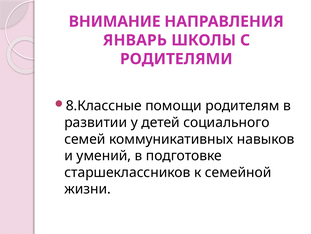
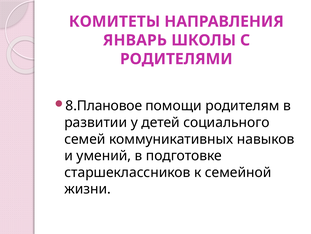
ВНИМАНИЕ: ВНИМАНИЕ -> КОМИТЕТЫ
8.Классные: 8.Классные -> 8.Плановое
